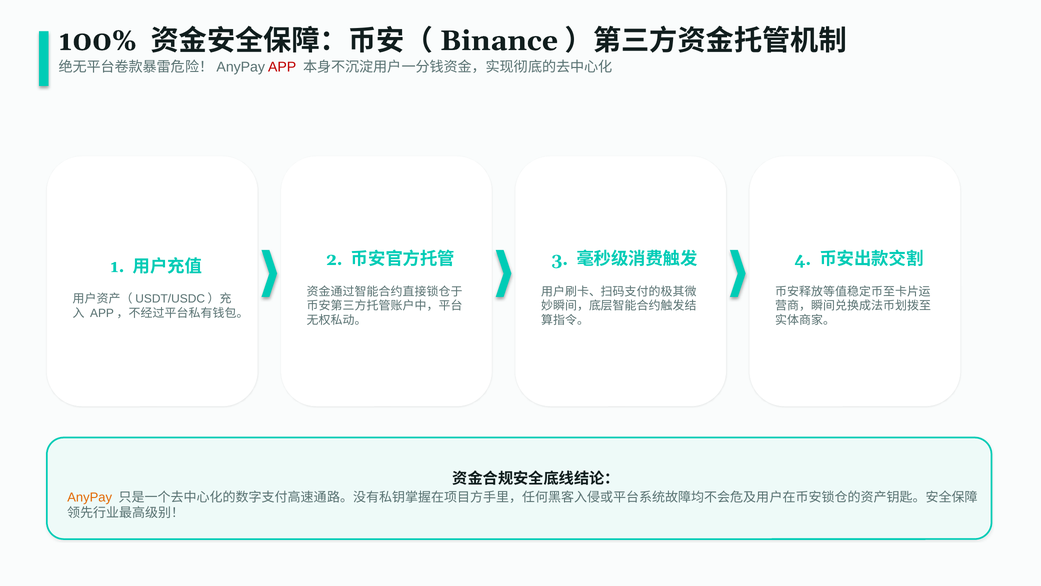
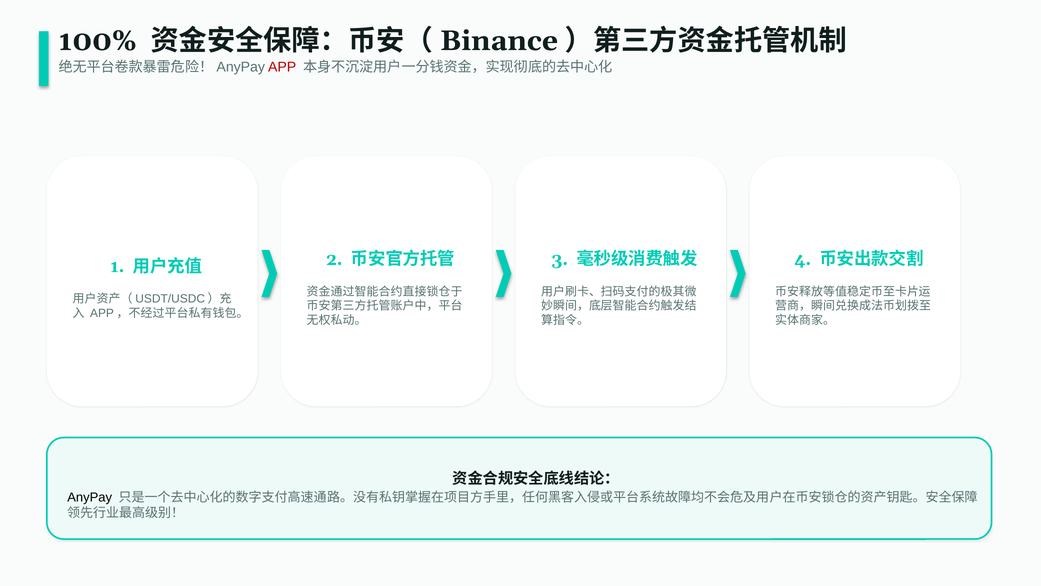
AnyPay colour: orange -> black
